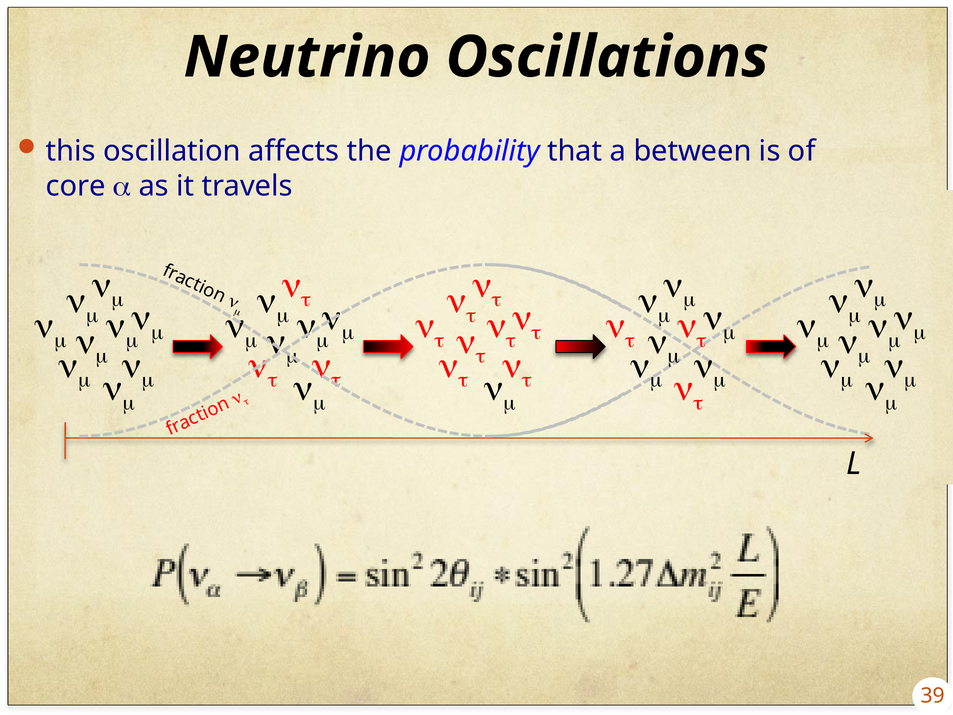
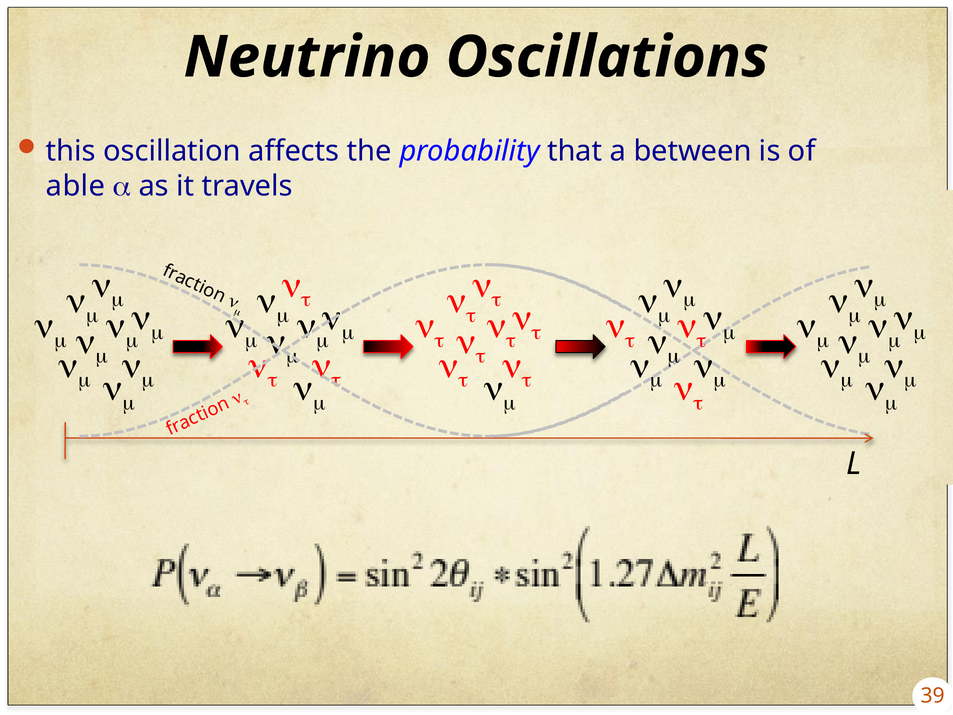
core: core -> able
